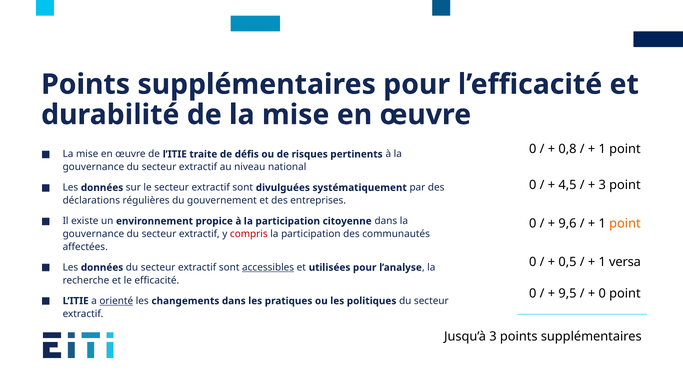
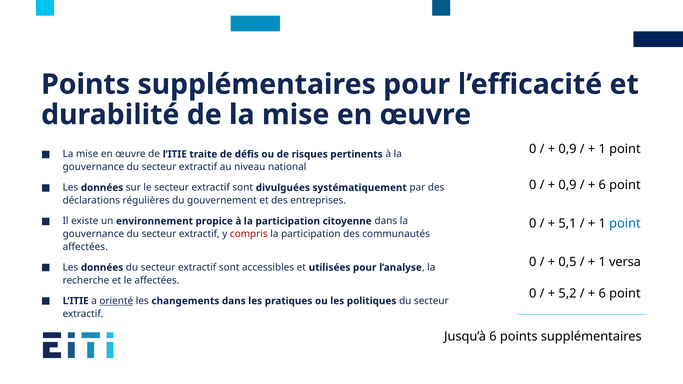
0,8 at (567, 149): 0,8 -> 0,9
4,5 at (567, 185): 4,5 -> 0,9
3 at (602, 185): 3 -> 6
9,6: 9,6 -> 5,1
point at (625, 224) colour: orange -> blue
accessibles underline: present -> none
le efficacité: efficacité -> affectées
9,5: 9,5 -> 5,2
0 at (602, 293): 0 -> 6
Jusqu’à 3: 3 -> 6
